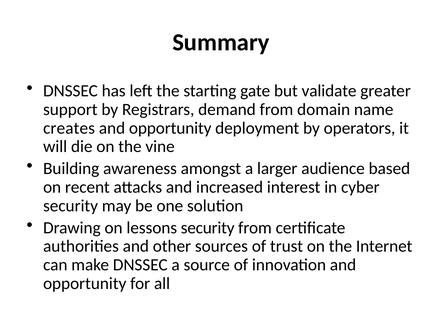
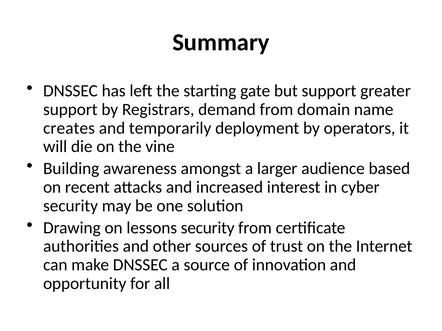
but validate: validate -> support
opportunity at (170, 128): opportunity -> temporarily
